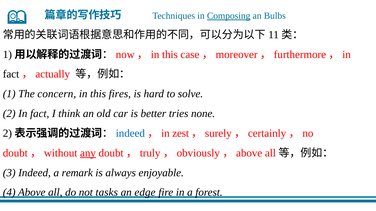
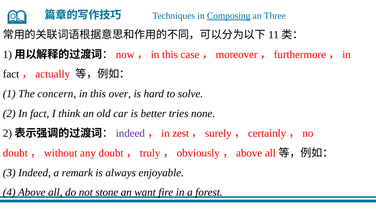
Bulbs: Bulbs -> Three
fires: fires -> over
indeed at (130, 134) colour: blue -> purple
any underline: present -> none
tasks: tasks -> stone
edge: edge -> want
